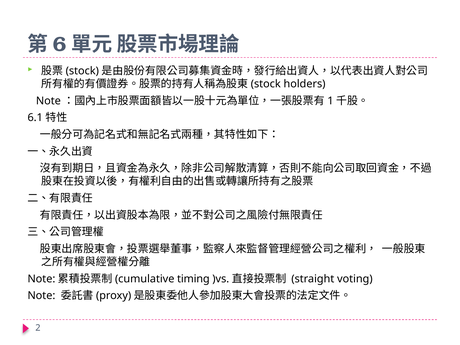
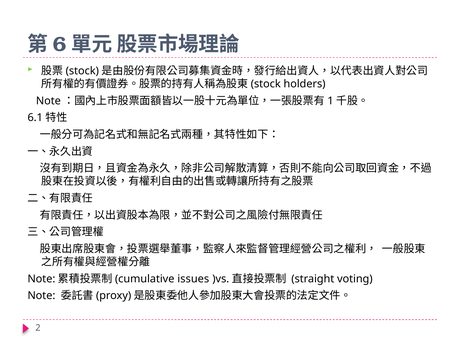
timing: timing -> issues
